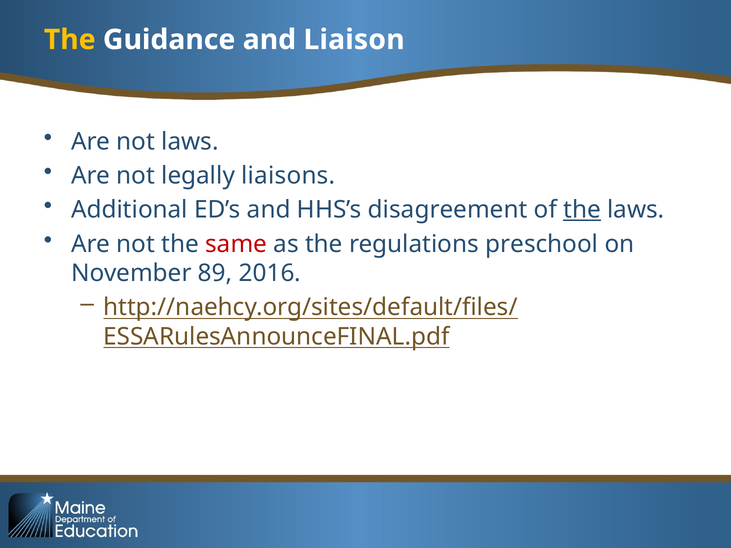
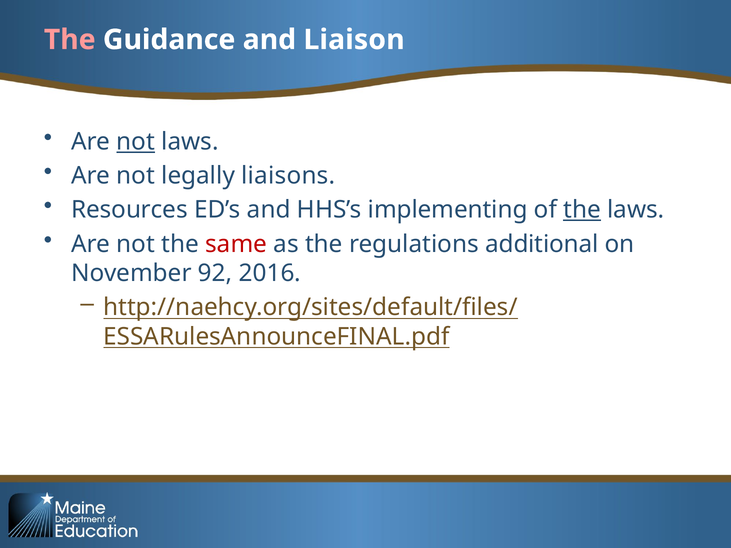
The at (70, 40) colour: yellow -> pink
not at (136, 142) underline: none -> present
Additional: Additional -> Resources
disagreement: disagreement -> implementing
preschool: preschool -> additional
89: 89 -> 92
